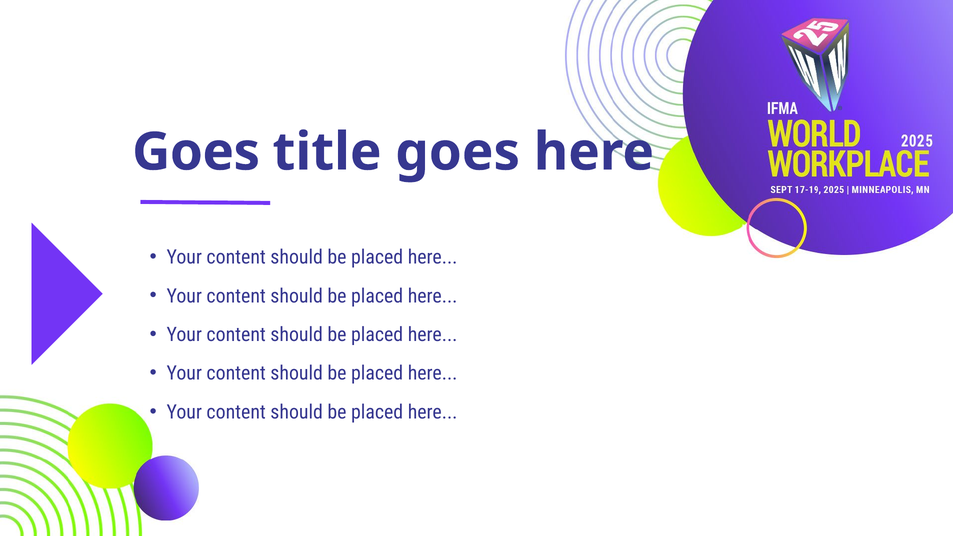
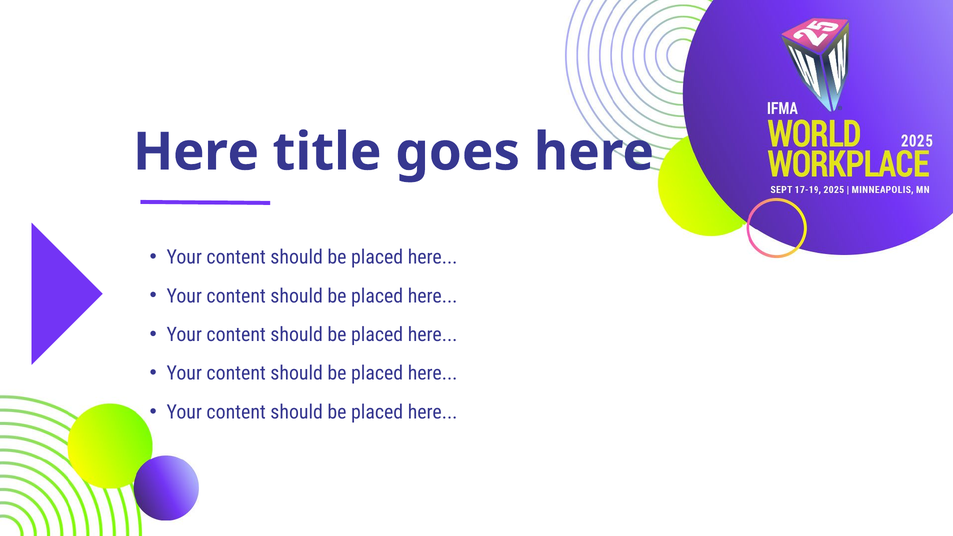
Goes at (196, 152): Goes -> Here
